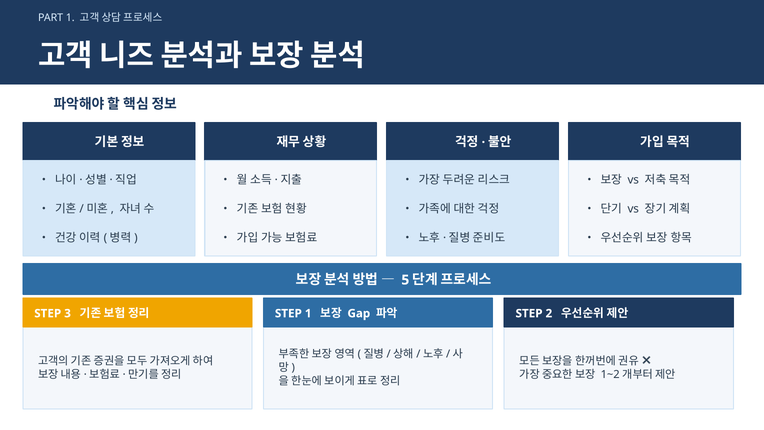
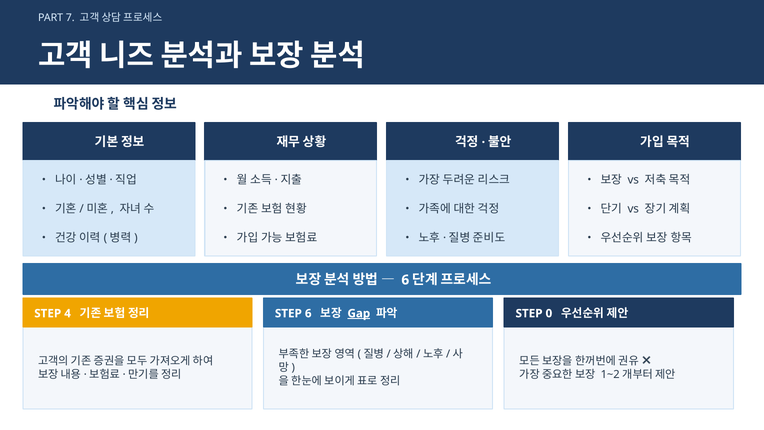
PART 1: 1 -> 7
5 at (405, 280): 5 -> 6
3: 3 -> 4
STEP 1: 1 -> 6
Gap underline: none -> present
2: 2 -> 0
